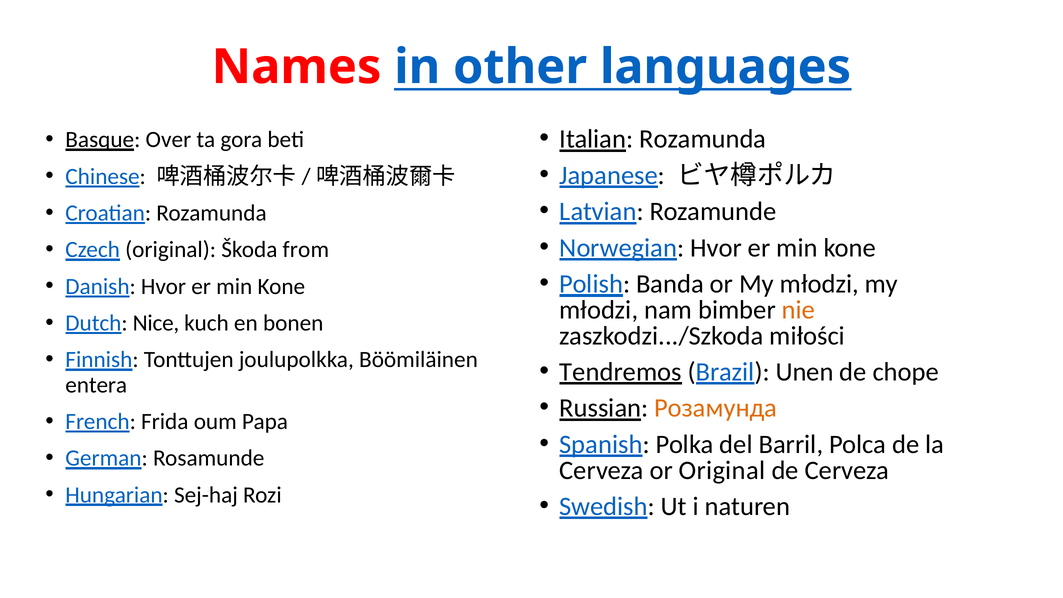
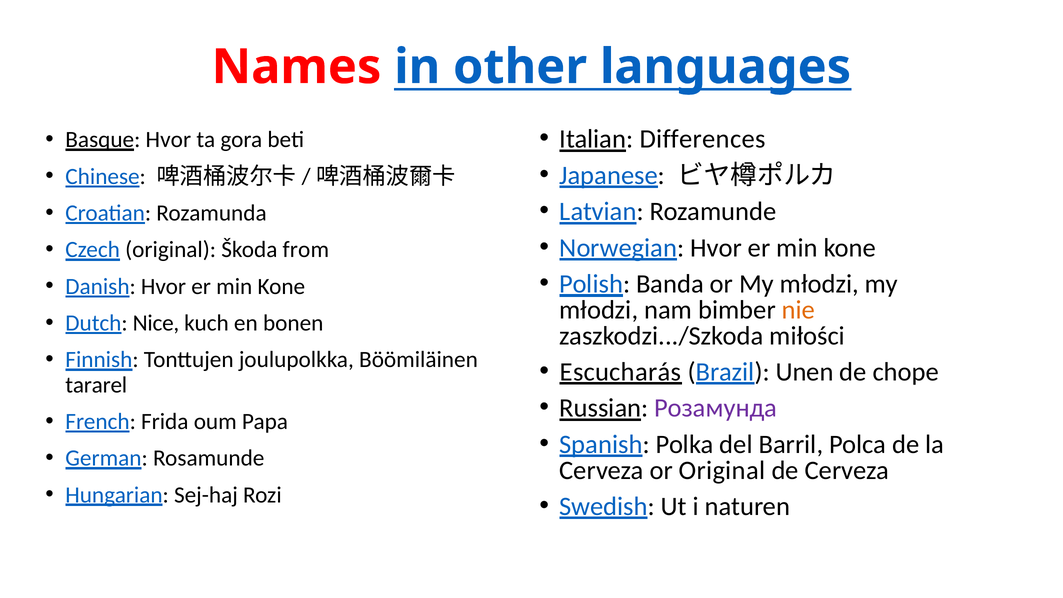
Italian Rozamunda: Rozamunda -> Differences
Basque Over: Over -> Hvor
Tendremos: Tendremos -> Escucharás
entera: entera -> tararel
Розамунда colour: orange -> purple
